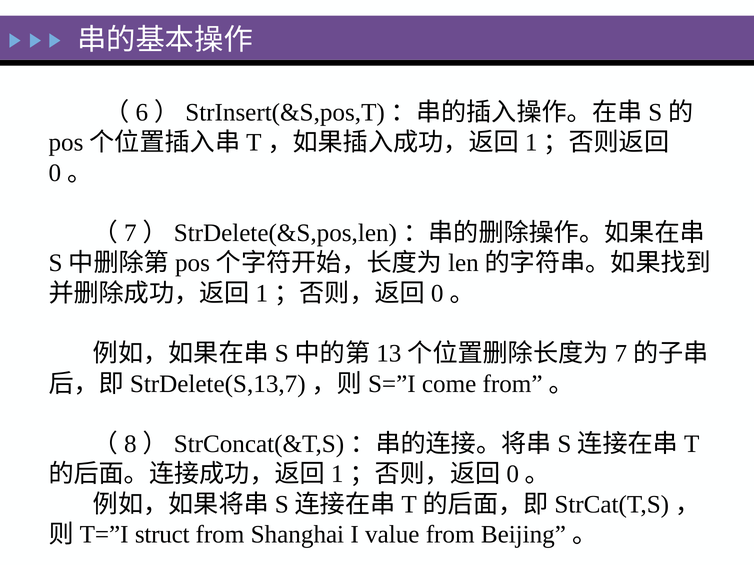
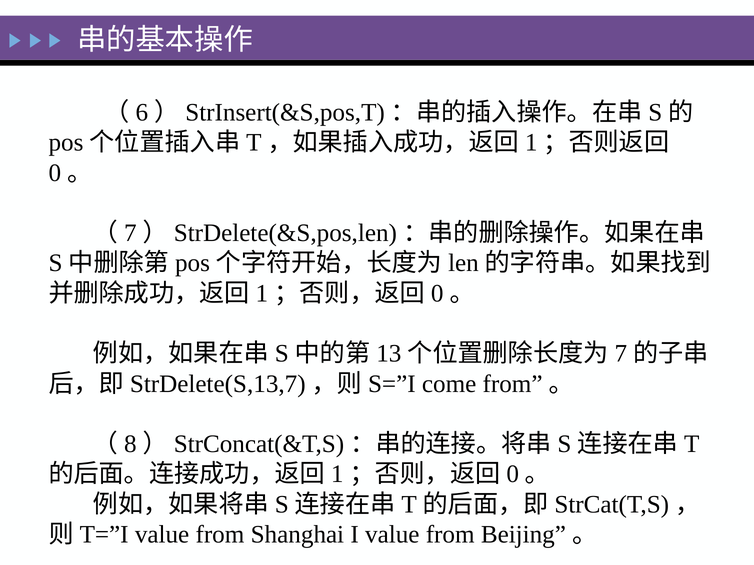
struct at (162, 535): struct -> value
